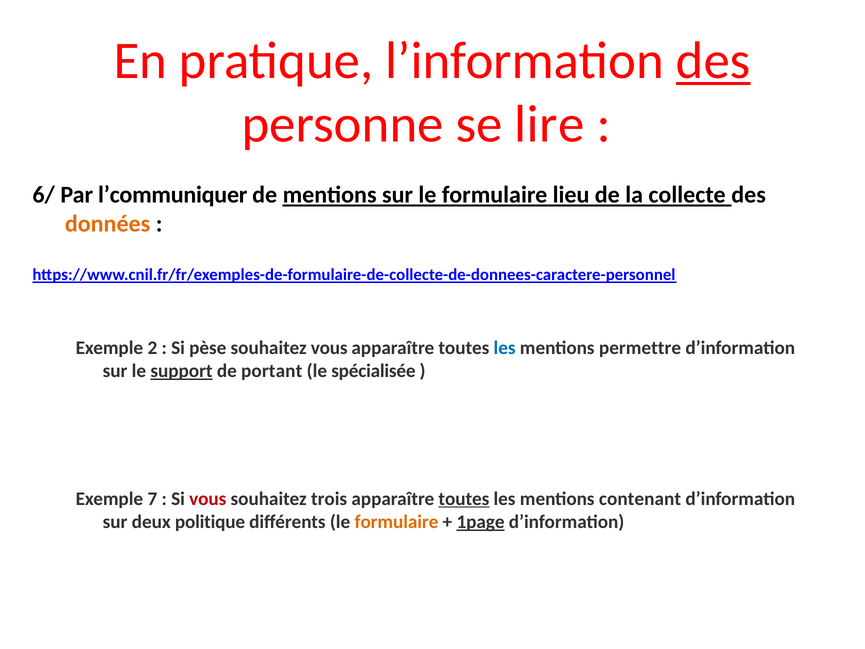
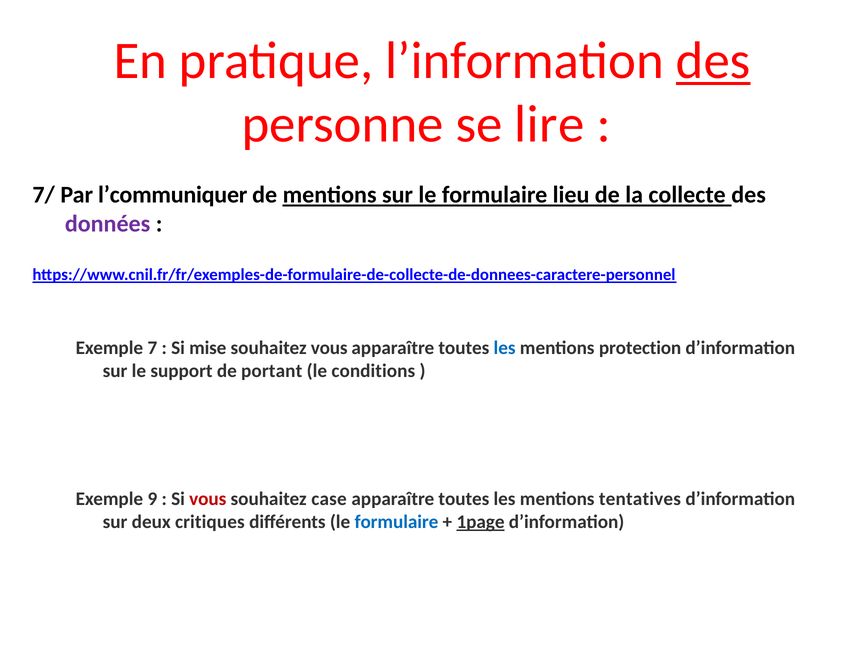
6/: 6/ -> 7/
données colour: orange -> purple
2: 2 -> 7
pèse: pèse -> mise
permettre: permettre -> protection
support underline: present -> none
spécialisée: spécialisée -> conditions
7: 7 -> 9
trois: trois -> case
toutes at (464, 499) underline: present -> none
contenant: contenant -> tentatives
politique: politique -> critiques
formulaire at (396, 522) colour: orange -> blue
